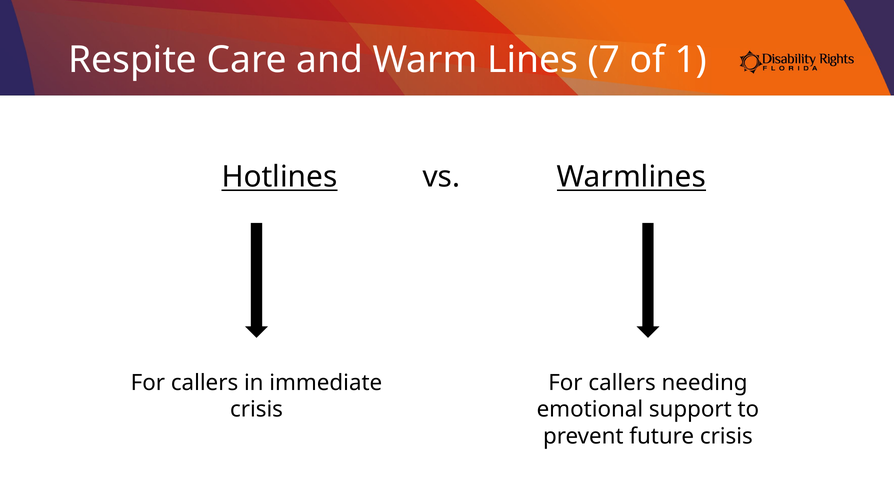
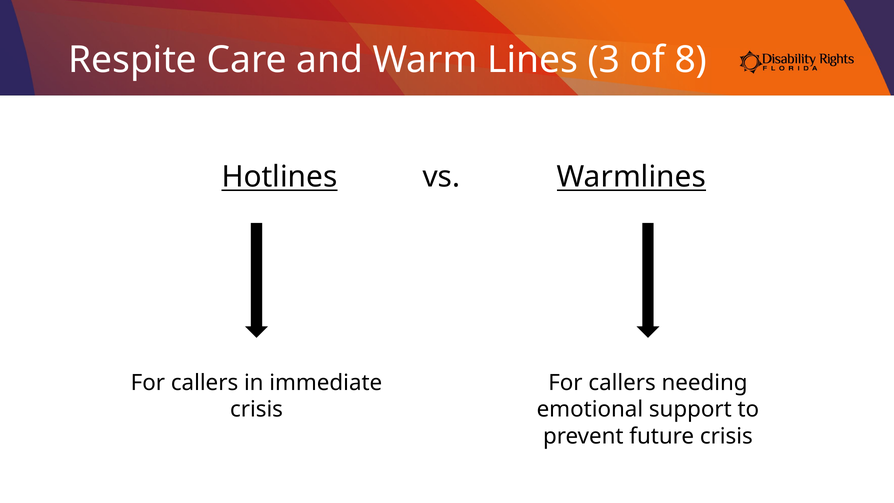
7: 7 -> 3
1: 1 -> 8
